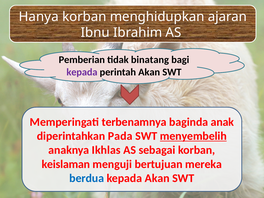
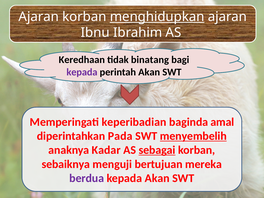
Hanya at (39, 17): Hanya -> Ajaran
menghidupkan underline: none -> present
Pemberian: Pemberian -> Keredhaan
terbenamnya: terbenamnya -> keperibadian
anak: anak -> amal
Ikhlas: Ikhlas -> Kadar
sebagai underline: none -> present
keislaman: keislaman -> sebaiknya
berdua colour: blue -> purple
